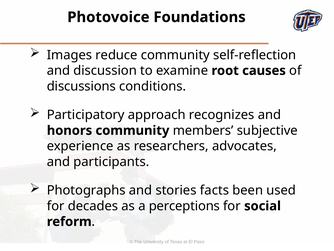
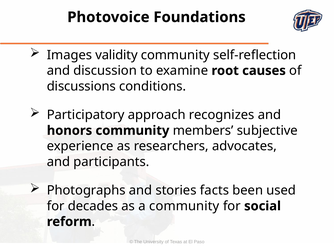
reduce: reduce -> validity
a perceptions: perceptions -> community
